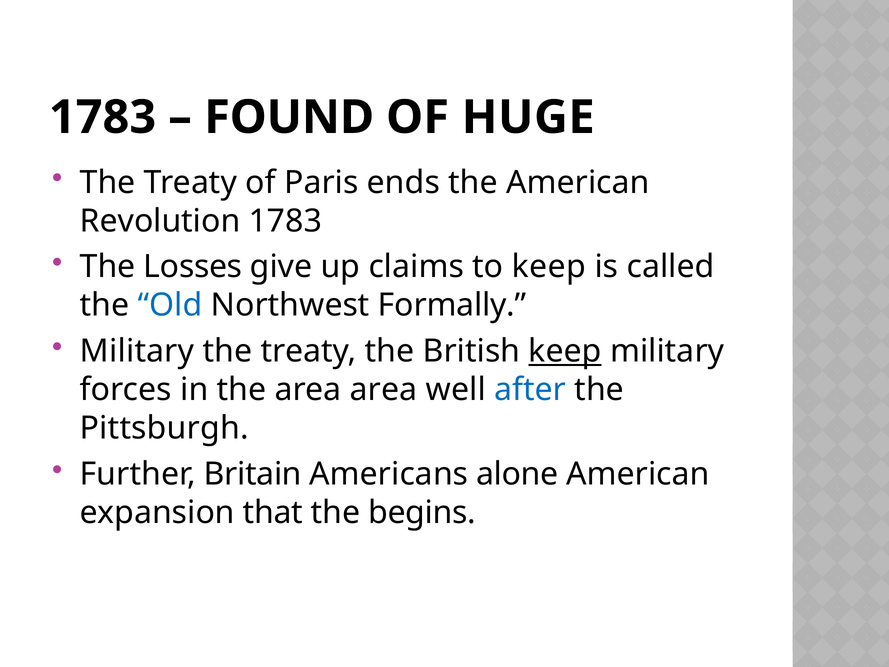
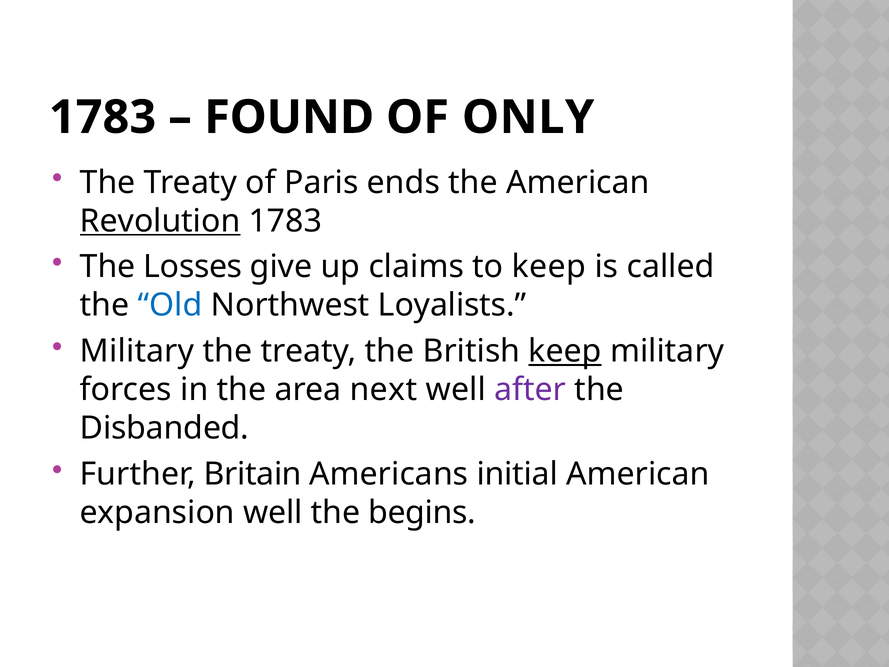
HUGE: HUGE -> ONLY
Revolution underline: none -> present
Formally: Formally -> Loyalists
area area: area -> next
after colour: blue -> purple
Pittsburgh: Pittsburgh -> Disbanded
alone: alone -> initial
expansion that: that -> well
